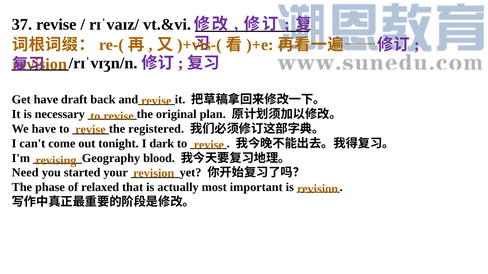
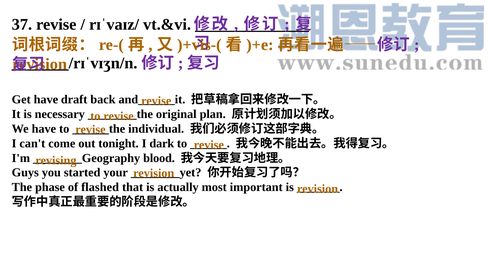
registered: registered -> individual
Need: Need -> Guys
relaxed: relaxed -> flashed
